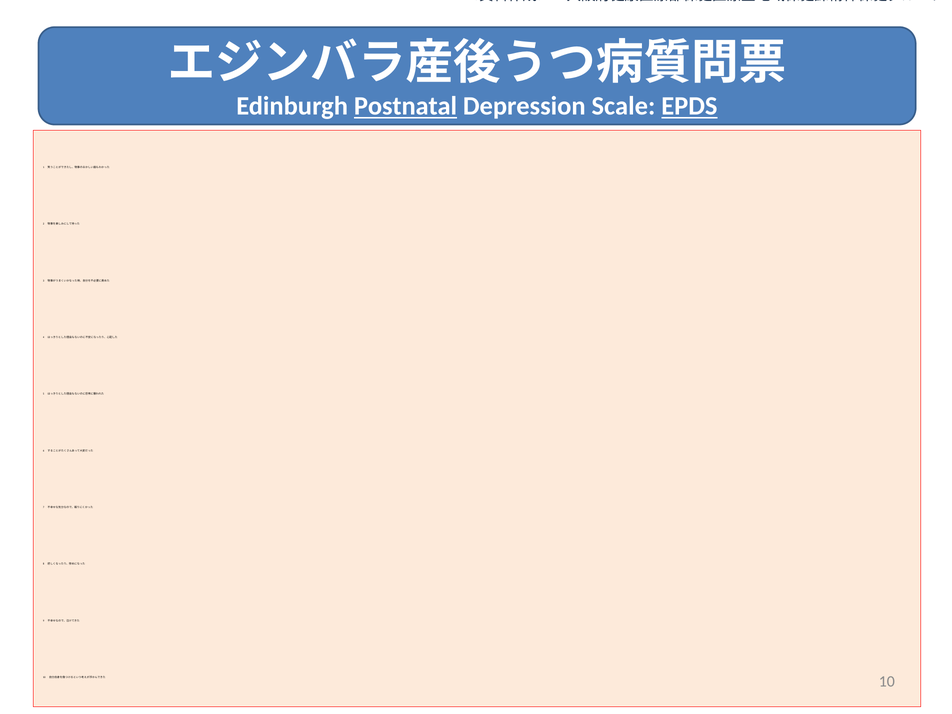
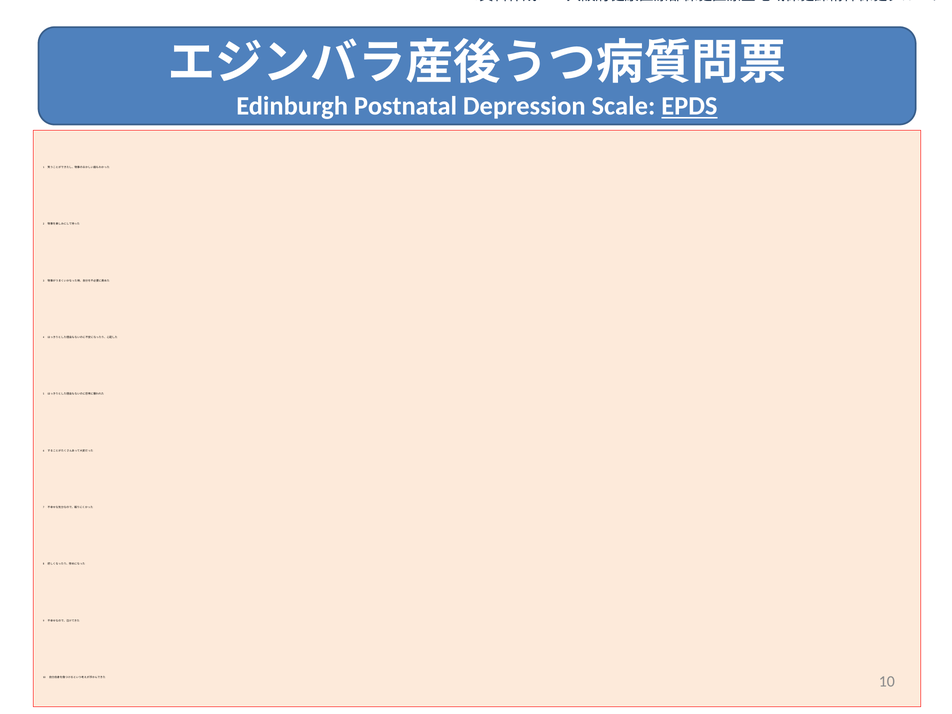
Postnatal underline: present -> none
